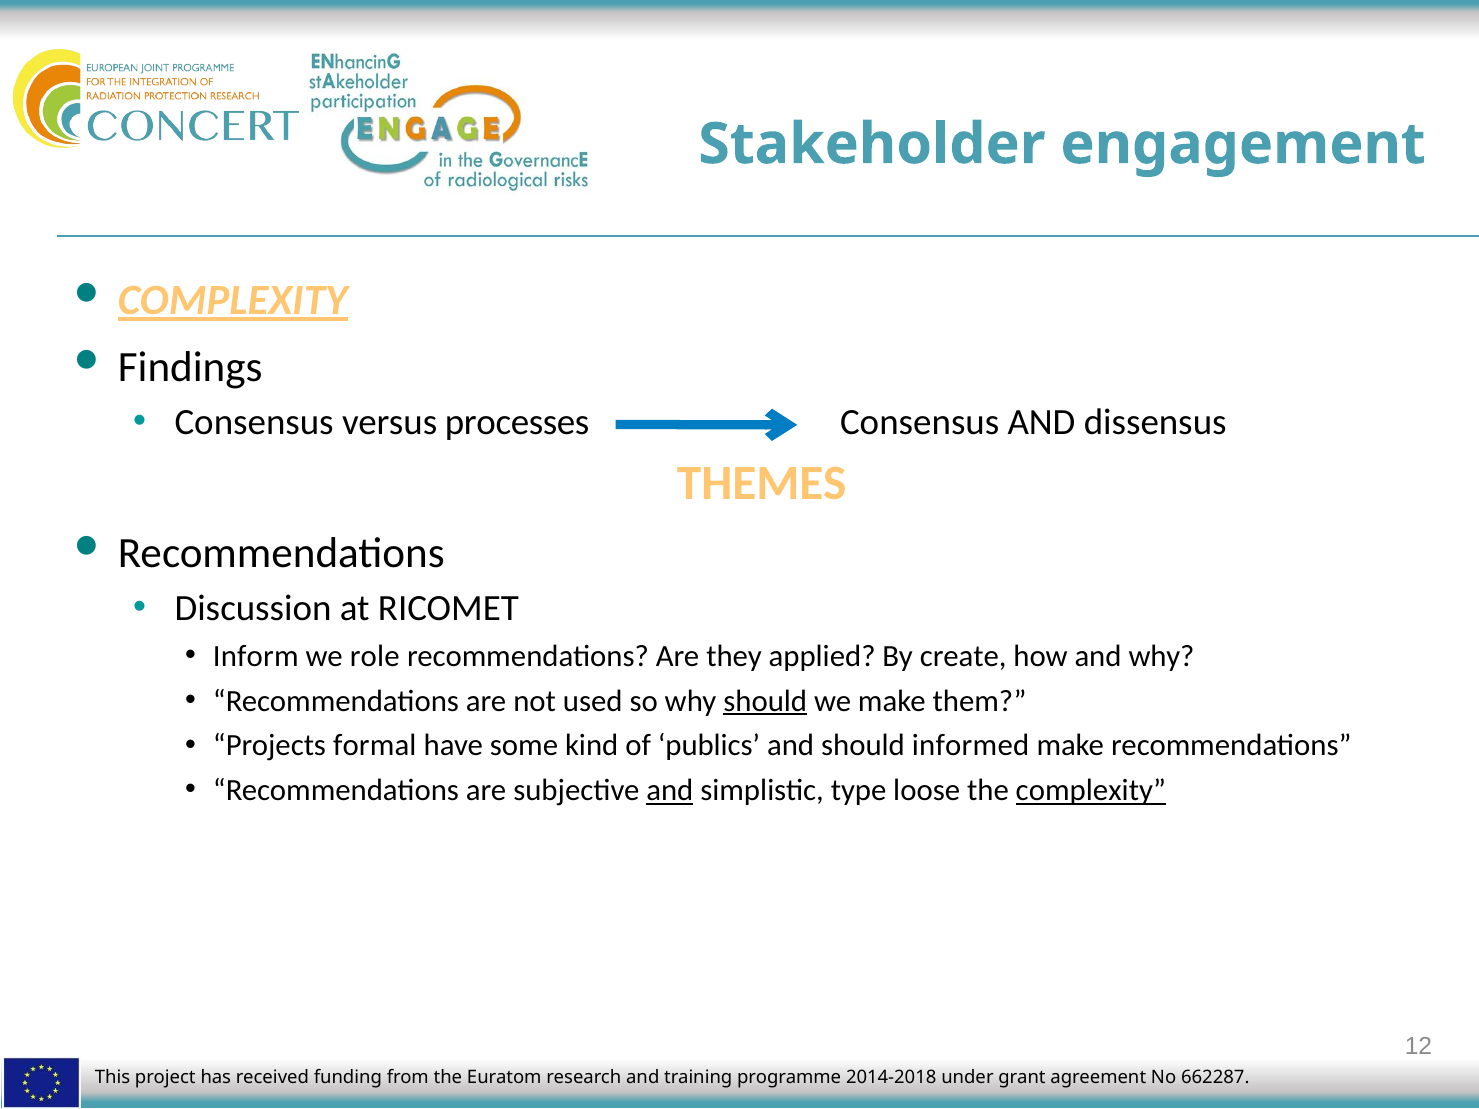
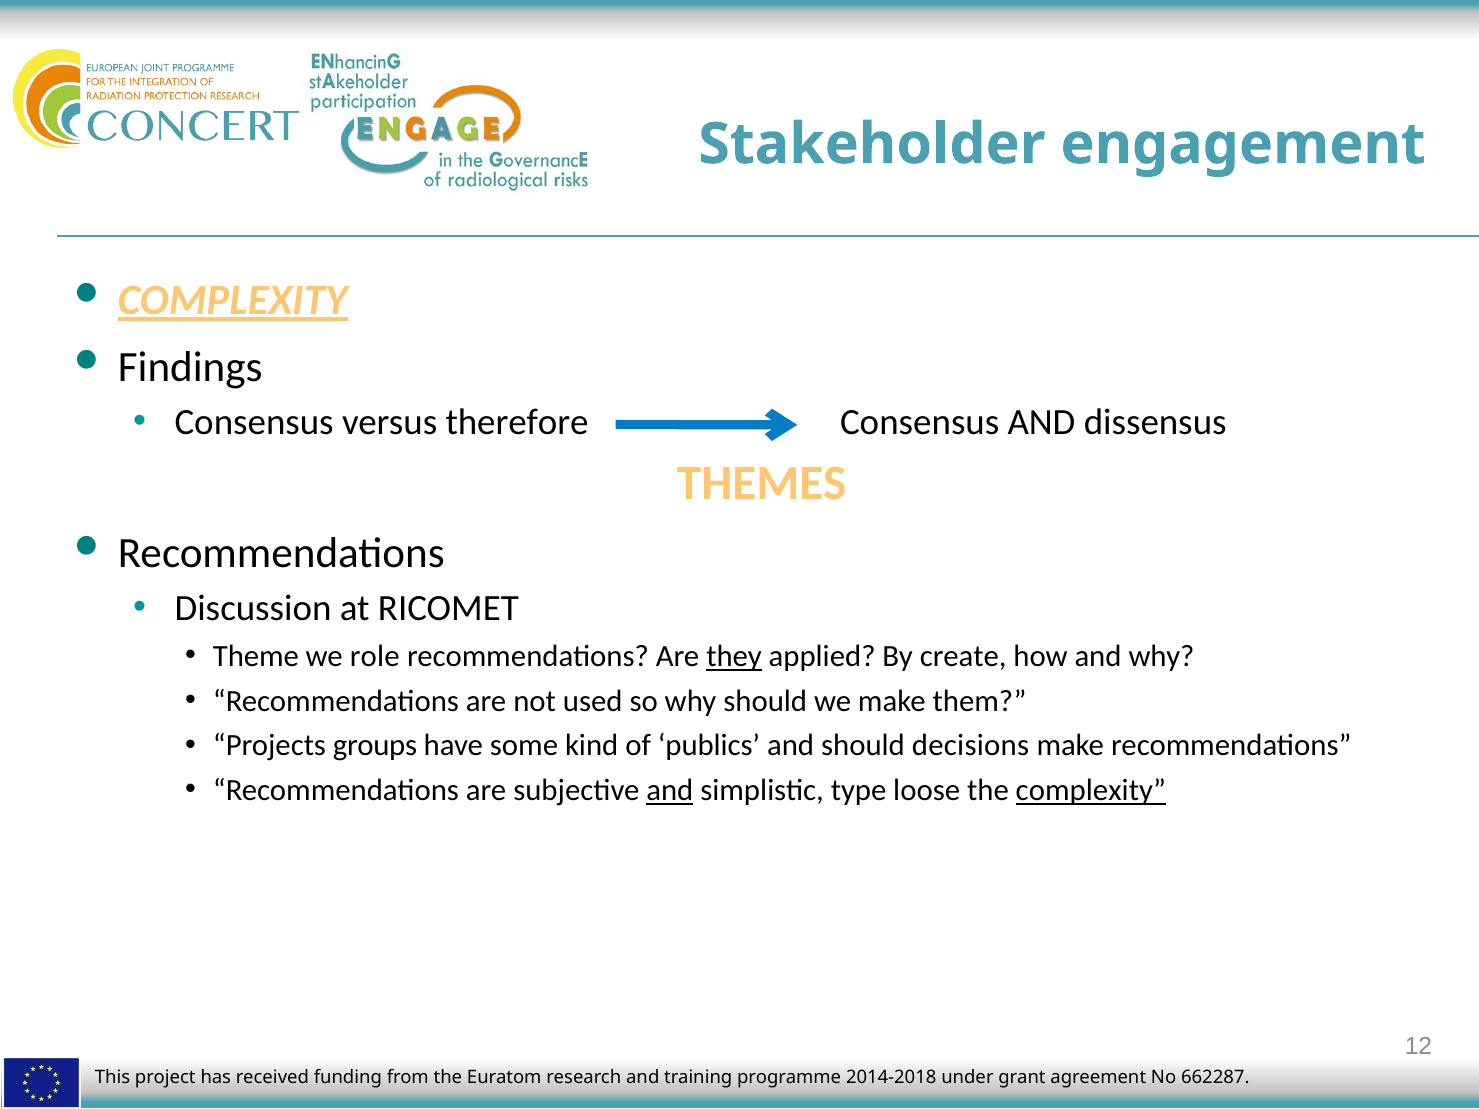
processes: processes -> therefore
Inform: Inform -> Theme
they underline: none -> present
should at (765, 701) underline: present -> none
formal: formal -> groups
informed: informed -> decisions
